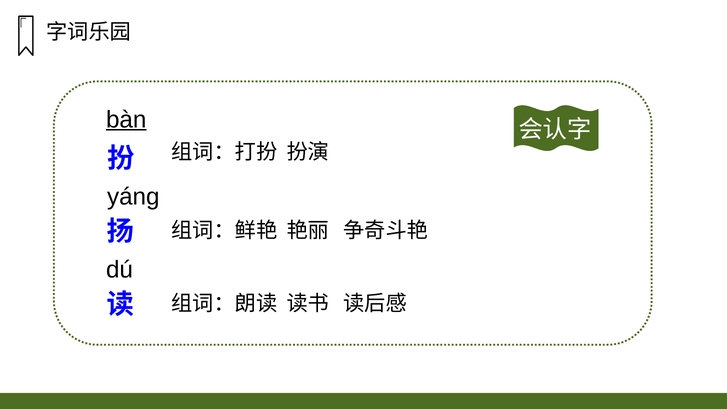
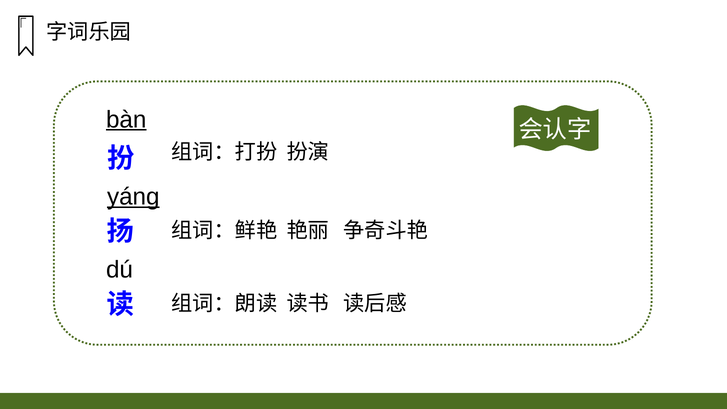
yánɡ underline: none -> present
